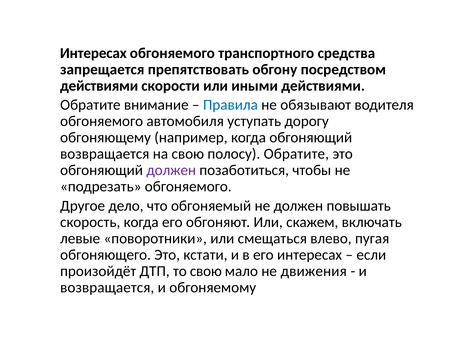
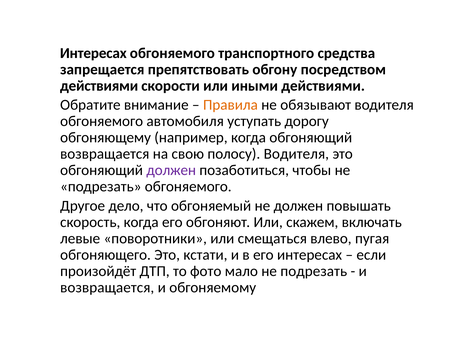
Правила colour: blue -> orange
полосу Обратите: Обратите -> Водителя
то свою: свою -> фото
мало не движения: движения -> подрезать
